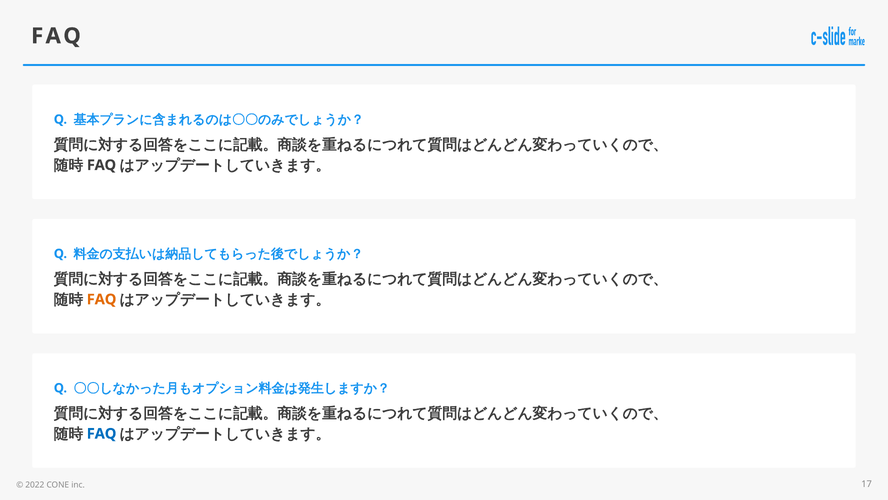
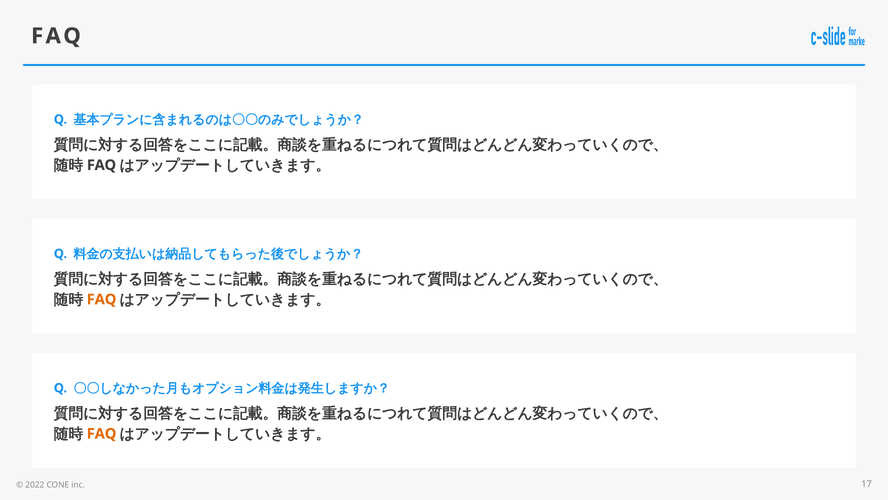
FAQ at (102, 433) colour: blue -> orange
